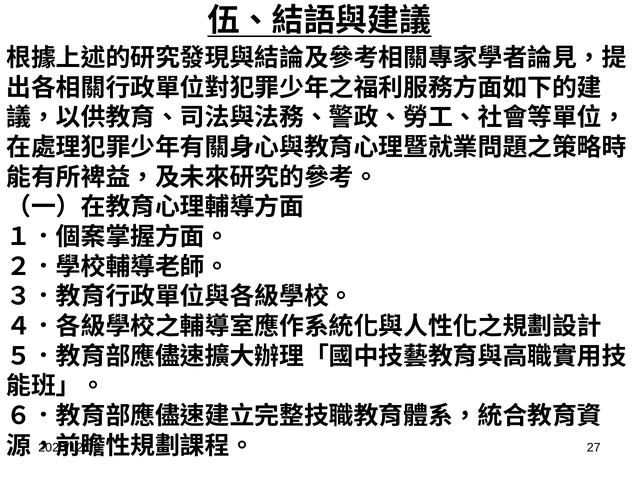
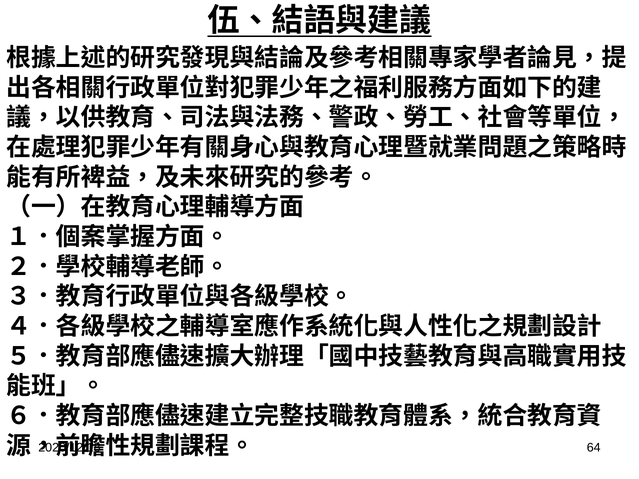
27: 27 -> 64
